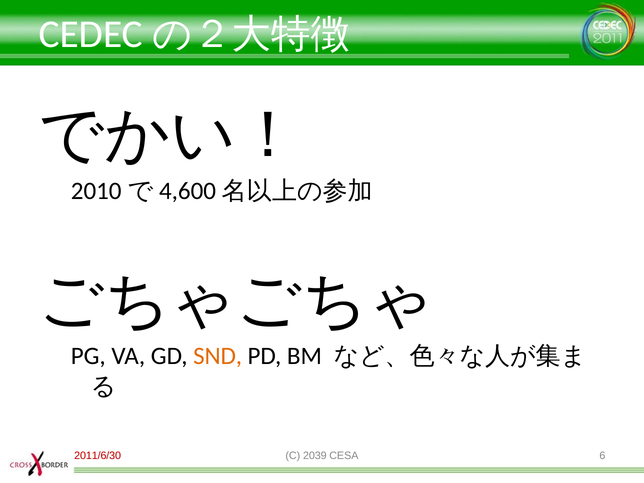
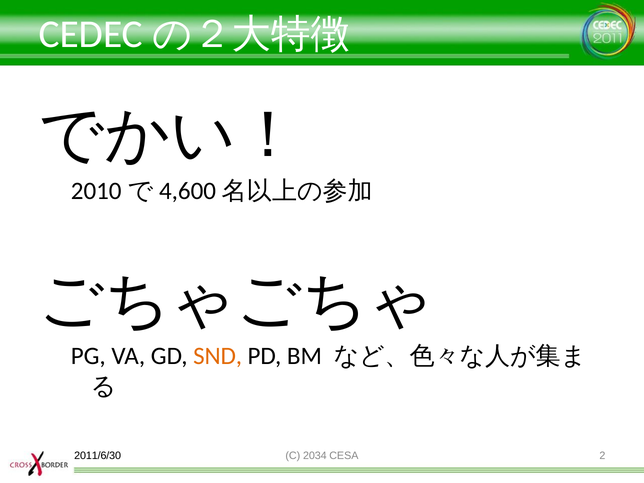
2011/6/30 colour: red -> black
2039: 2039 -> 2034
6: 6 -> 2
